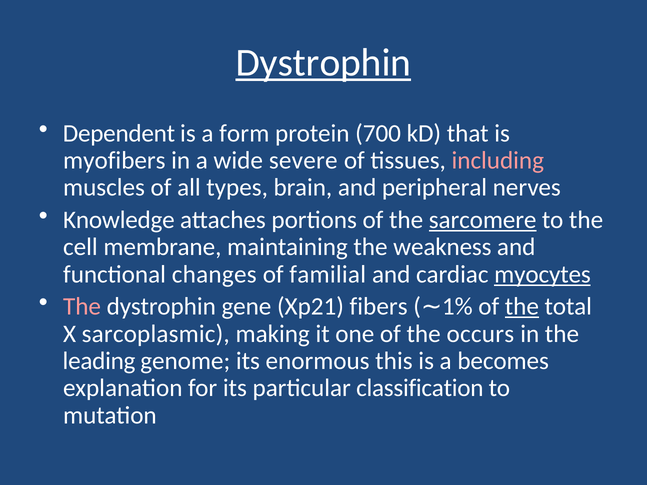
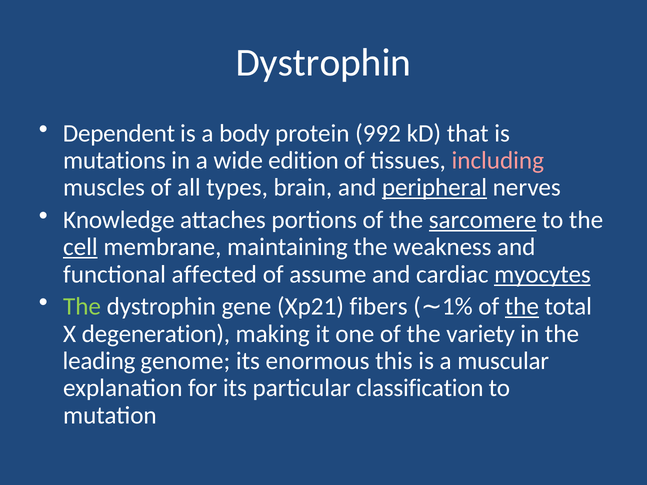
Dystrophin at (323, 63) underline: present -> none
form: form -> body
700: 700 -> 992
myofibers: myofibers -> mutations
severe: severe -> edition
peripheral underline: none -> present
cell underline: none -> present
changes: changes -> affected
familial: familial -> assume
The at (82, 307) colour: pink -> light green
sarcoplasmic: sarcoplasmic -> degeneration
occurs: occurs -> variety
becomes: becomes -> muscular
